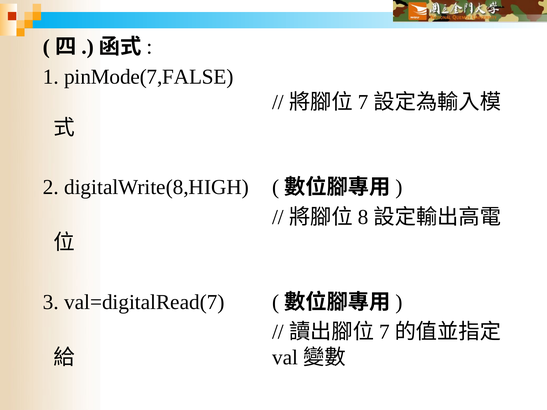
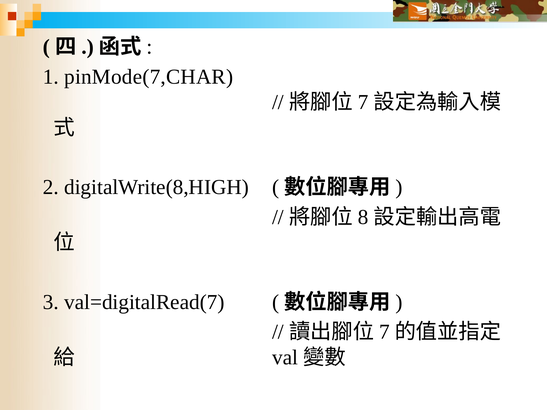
pinMode(7,FALSE: pinMode(7,FALSE -> pinMode(7,CHAR
